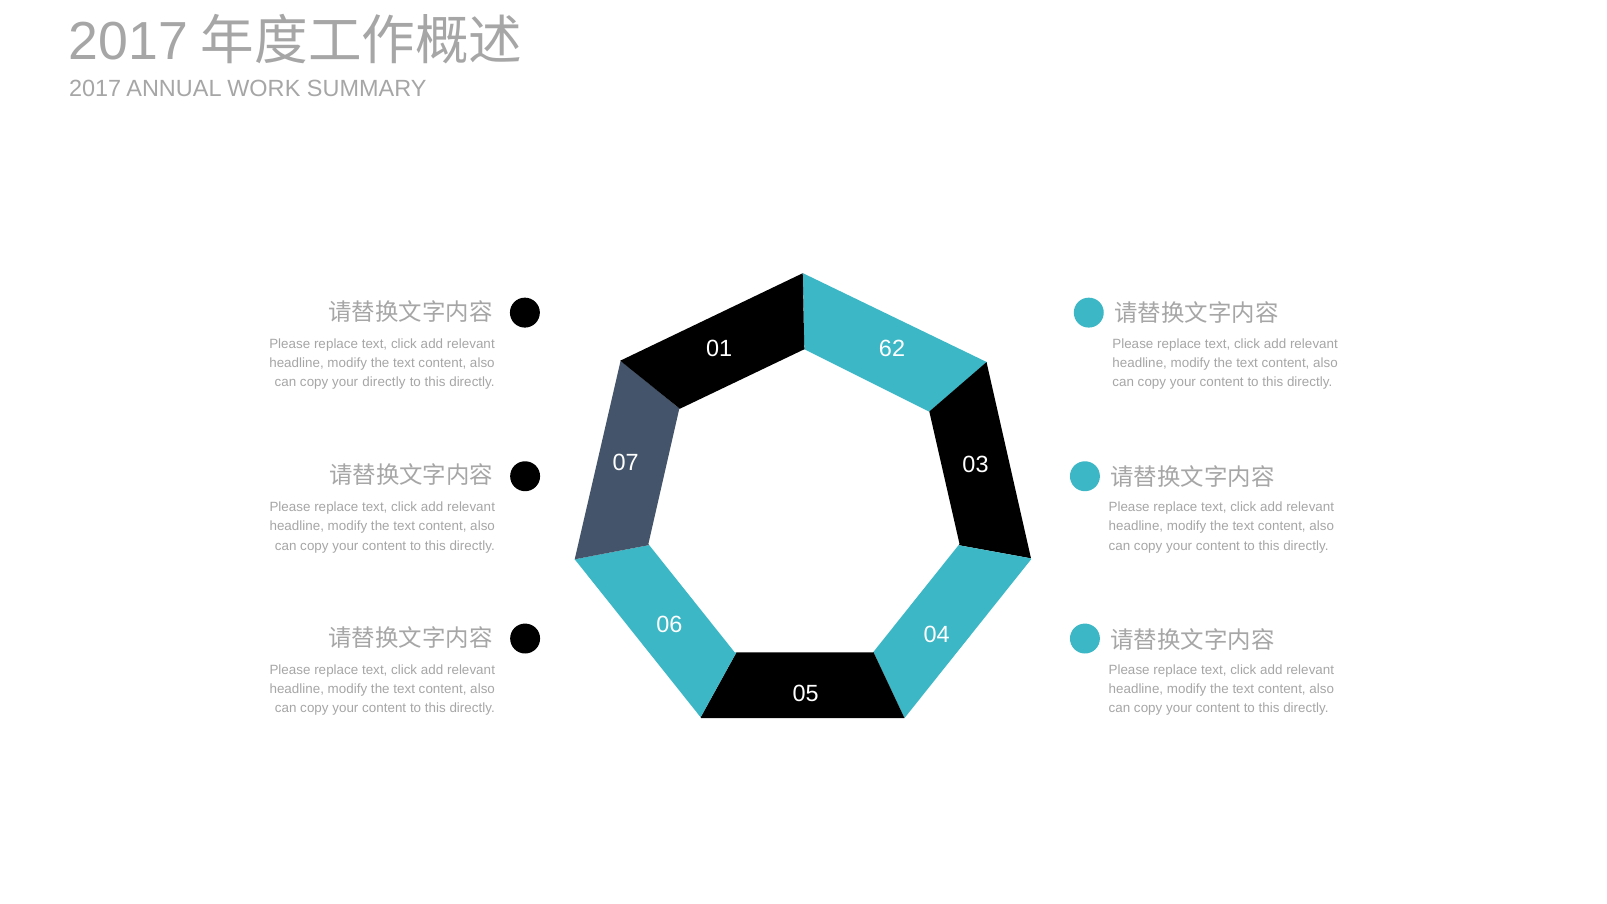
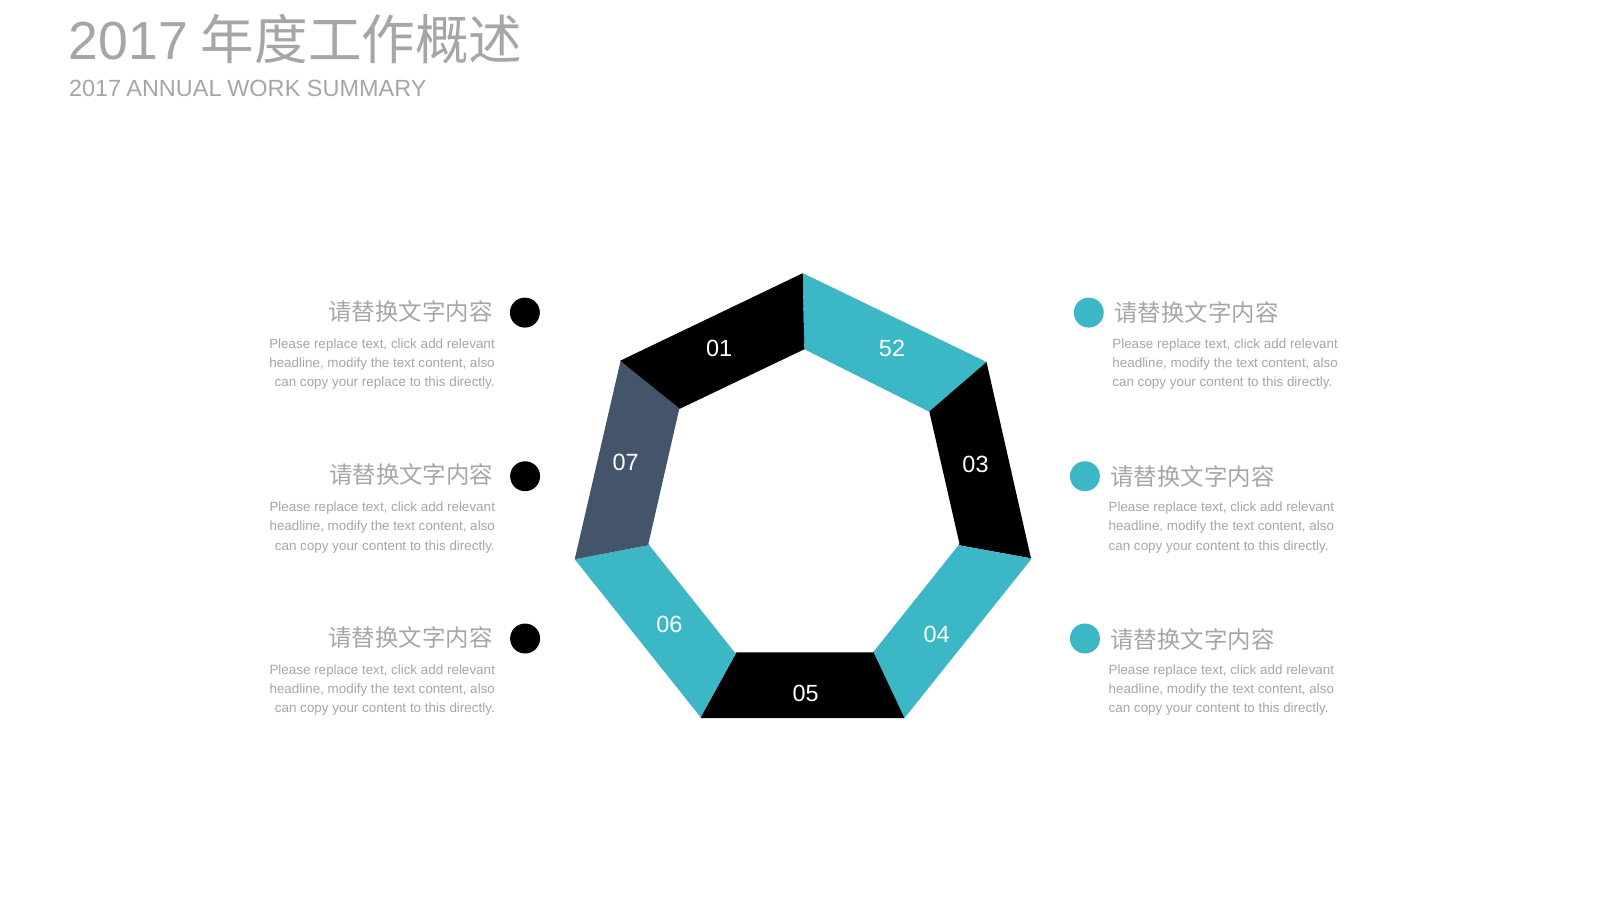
62: 62 -> 52
your directly: directly -> replace
